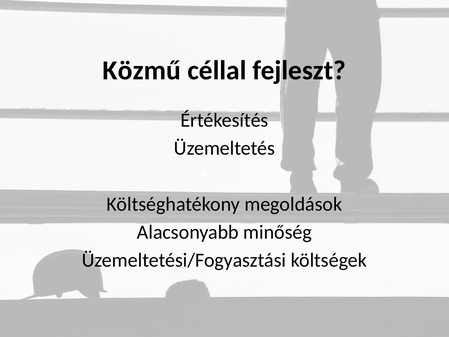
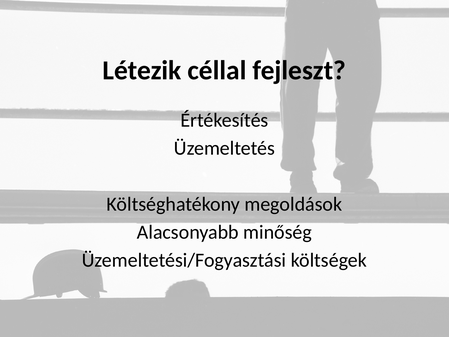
Közmű: Közmű -> Létezik
